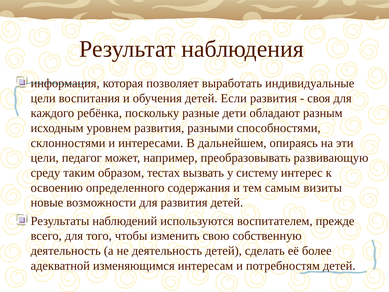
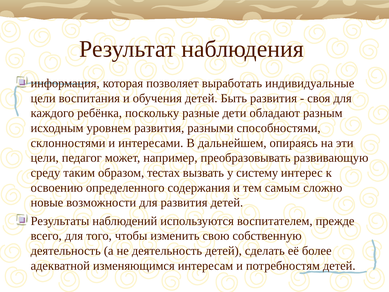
Если: Если -> Быть
визиты: визиты -> сложно
